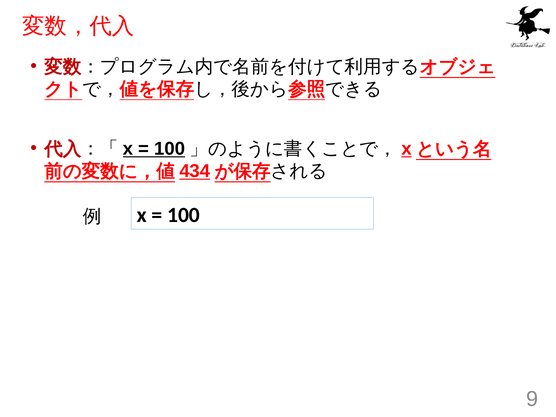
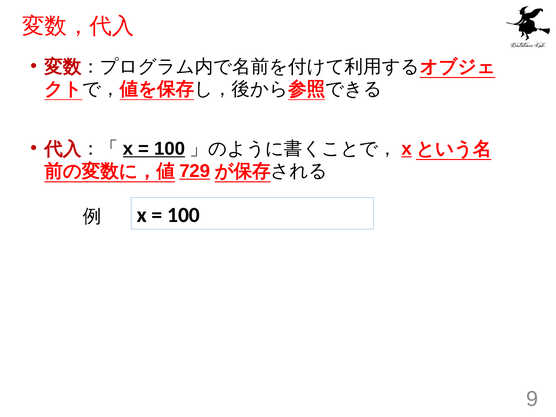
434: 434 -> 729
